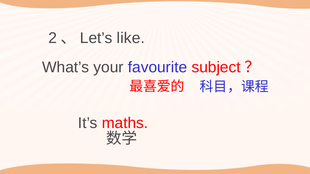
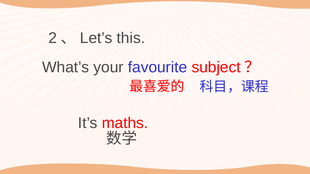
like: like -> this
